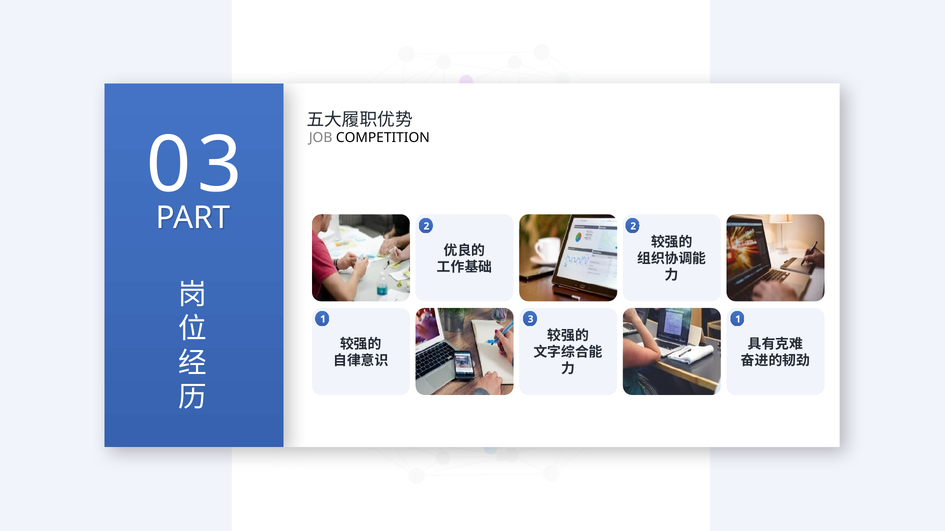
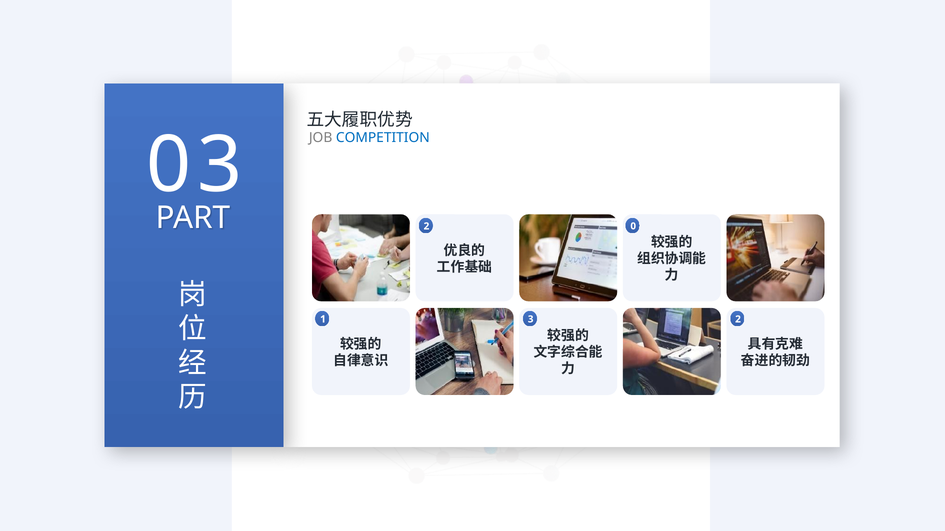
COMPETITION colour: black -> blue
2 2: 2 -> 0
3 1: 1 -> 2
